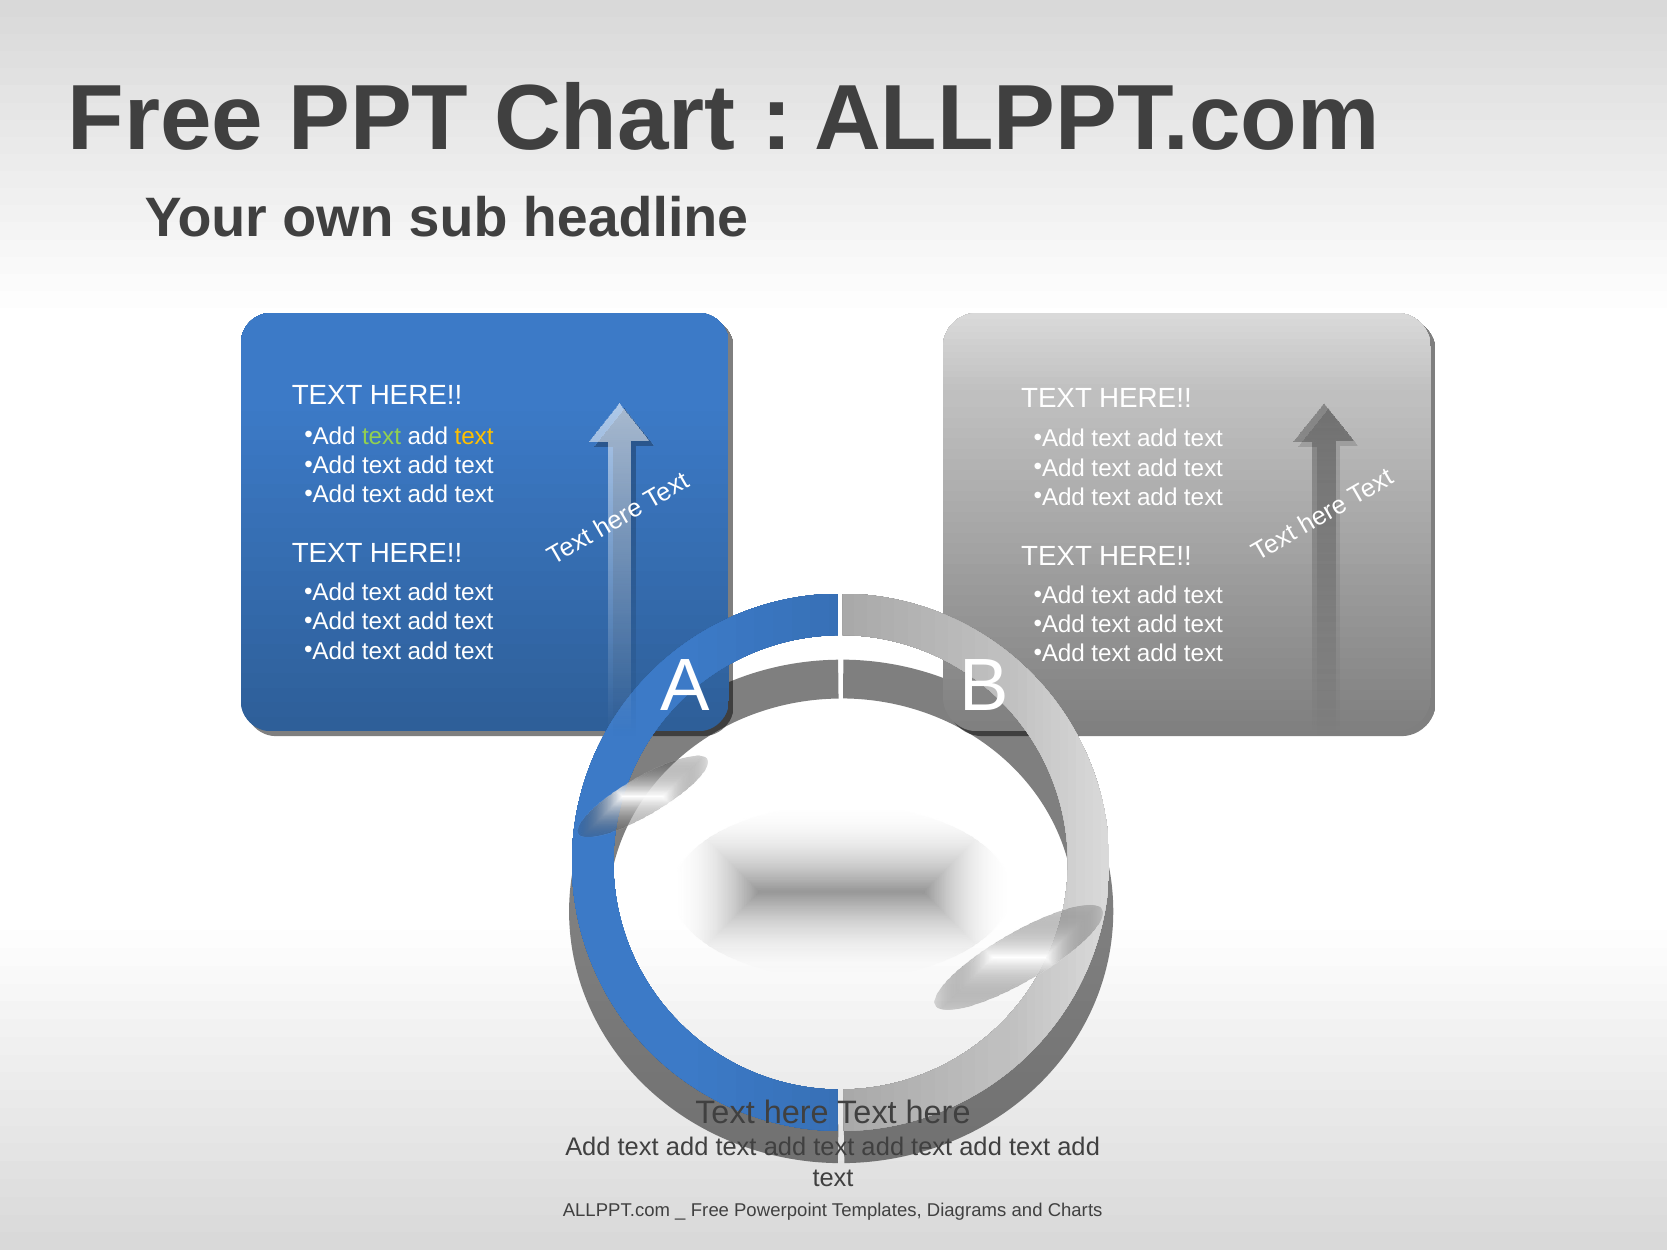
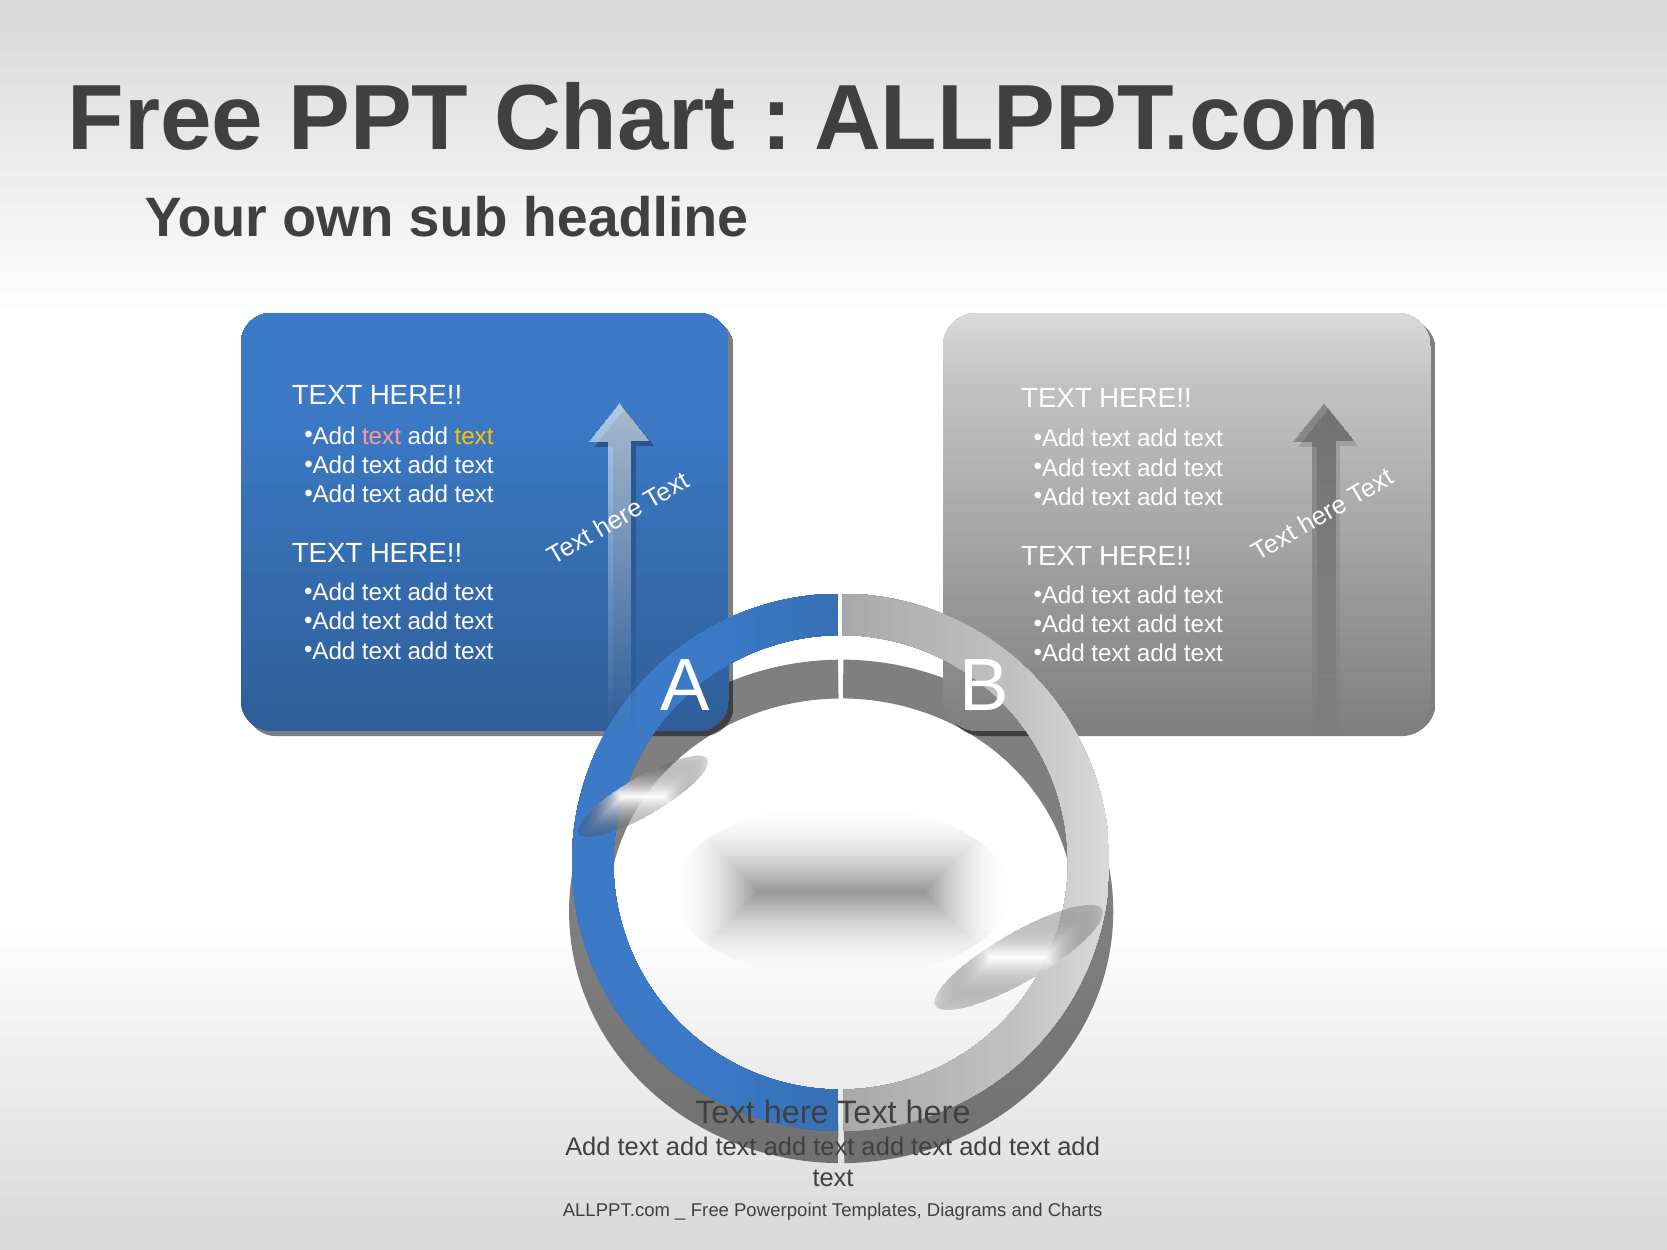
text at (382, 436) colour: light green -> pink
